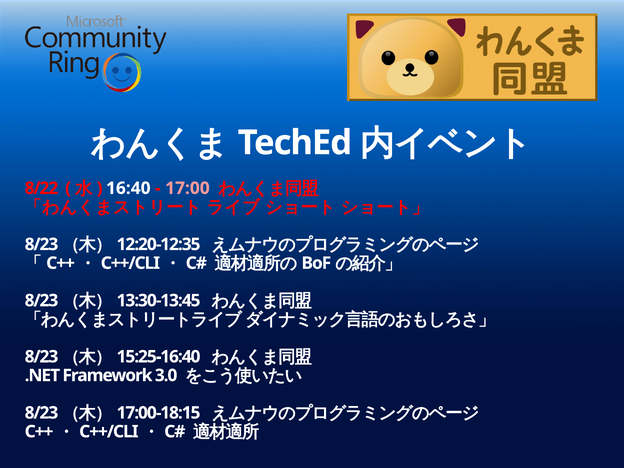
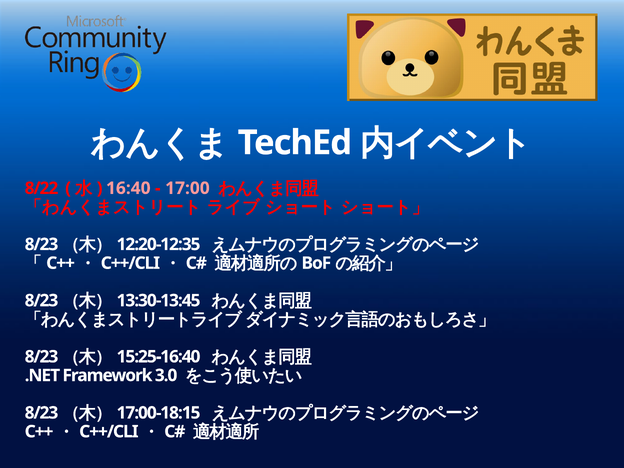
16:40 colour: white -> pink
